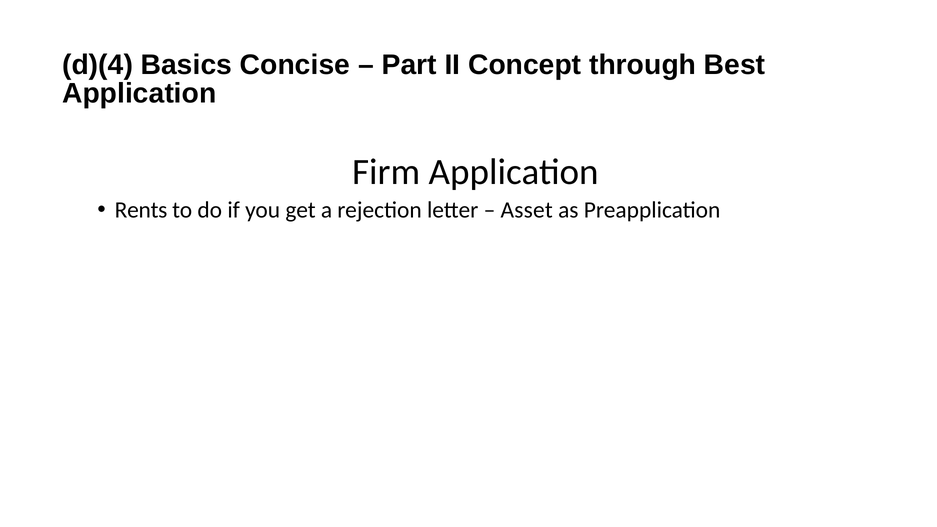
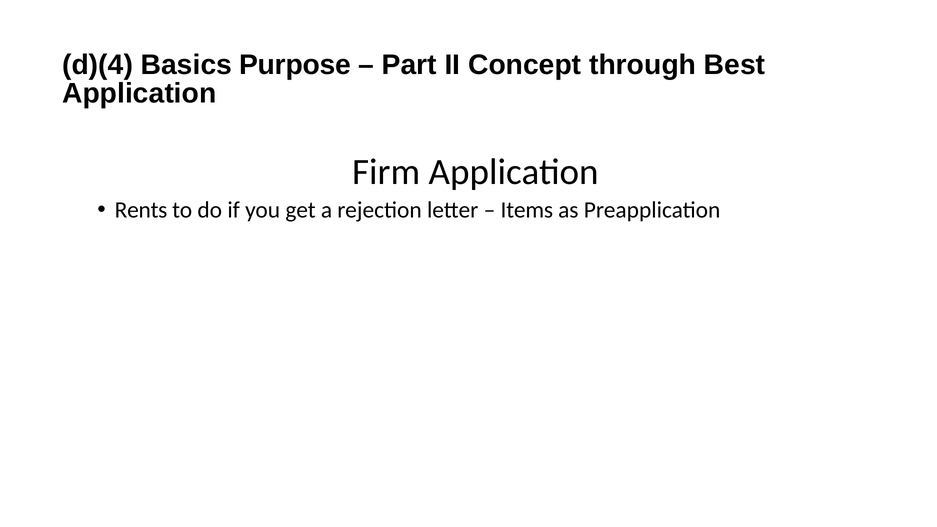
Concise: Concise -> Purpose
Asset: Asset -> Items
